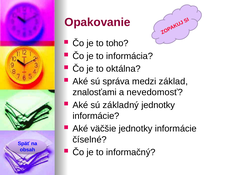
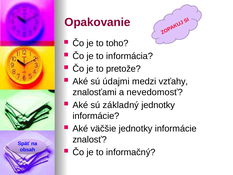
oktálna: oktálna -> pretože
správa: správa -> údajmi
základ: základ -> vzťahy
číselné: číselné -> znalosť
